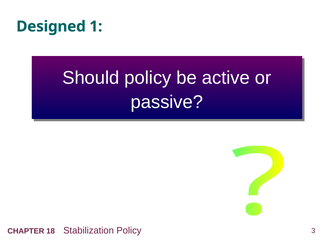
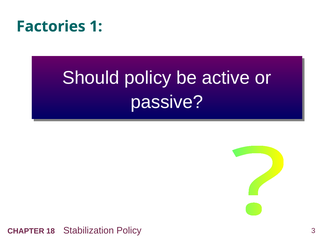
Designed: Designed -> Factories
